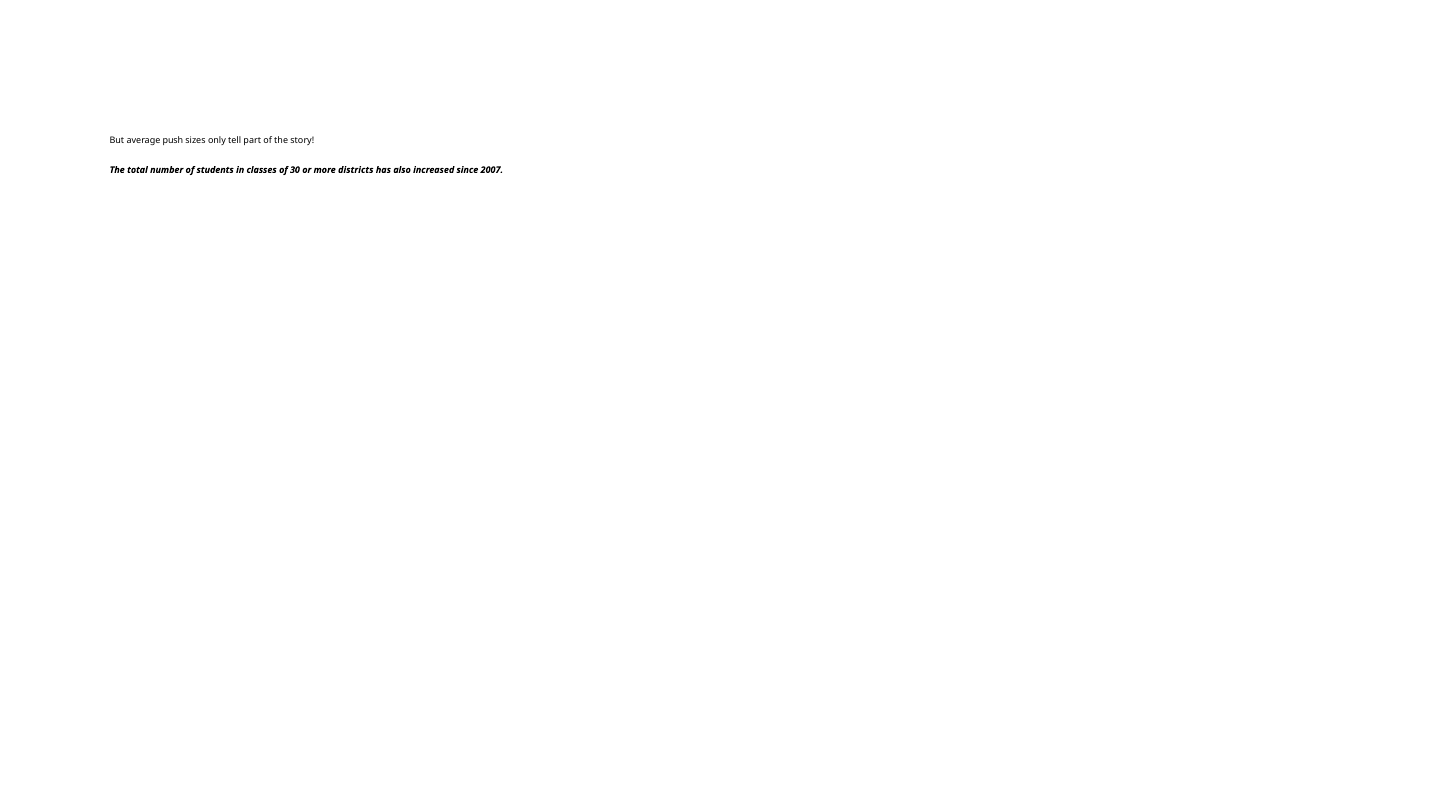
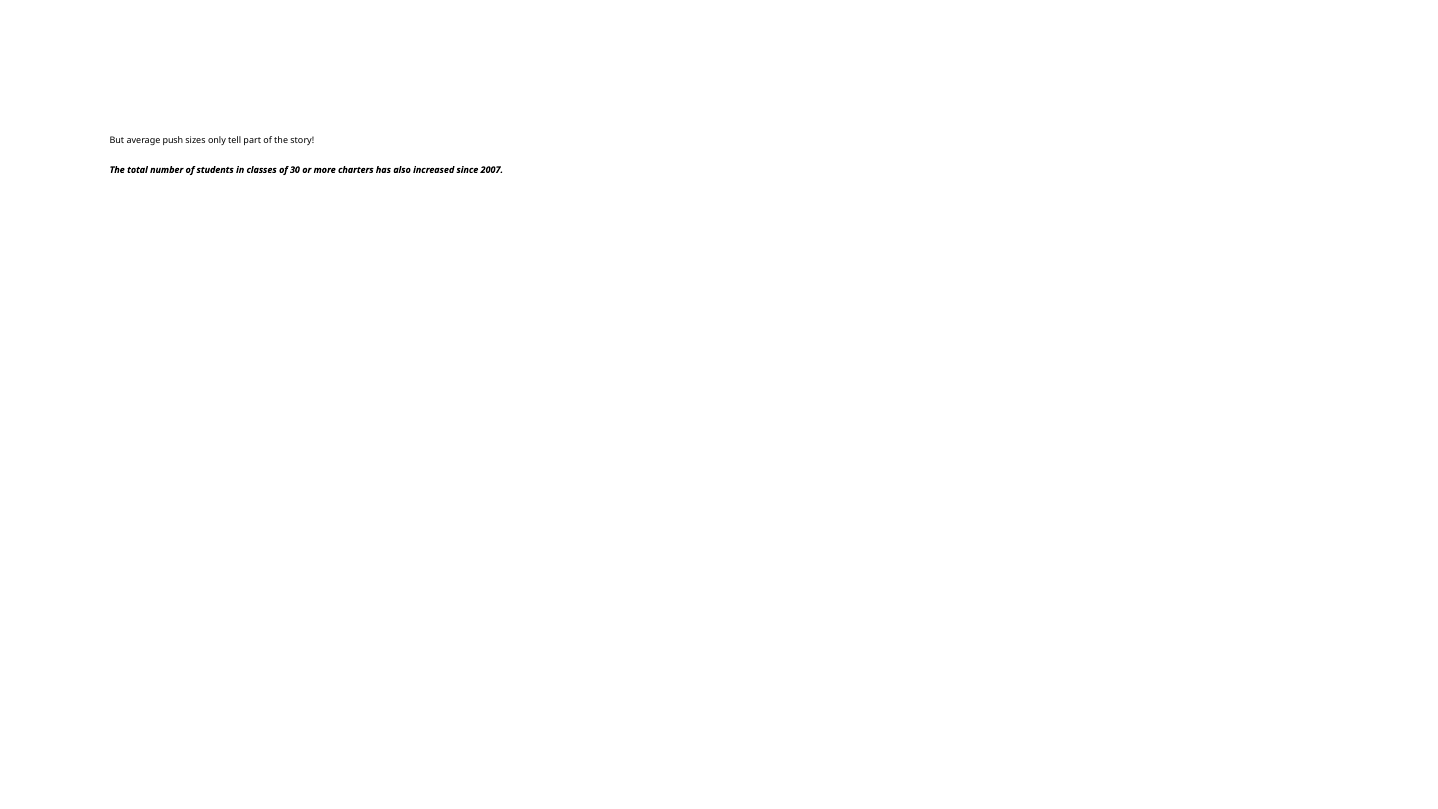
districts: districts -> charters
